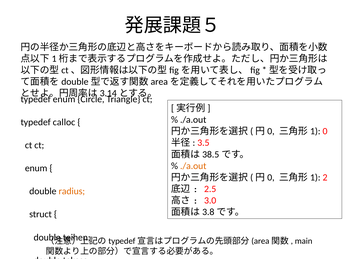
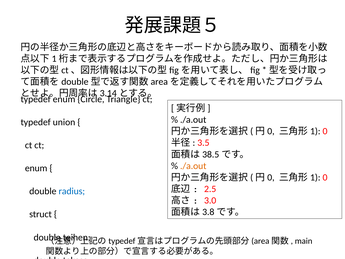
calloc: calloc -> union
2 at (325, 177): 2 -> 0
radius colour: orange -> blue
